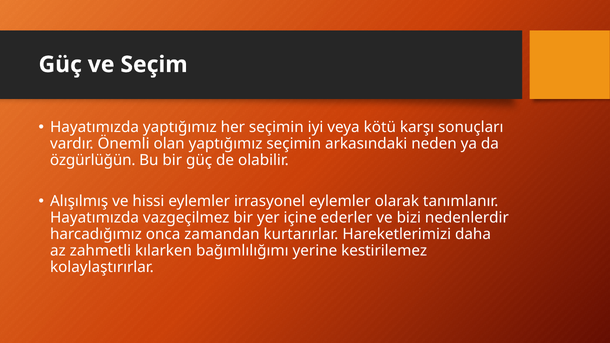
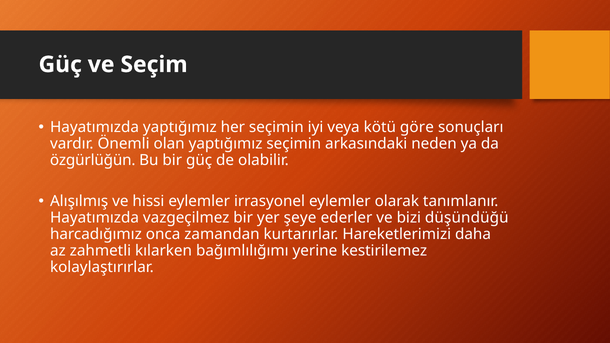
karşı: karşı -> göre
içine: içine -> şeye
nedenlerdir: nedenlerdir -> düşündüğü
